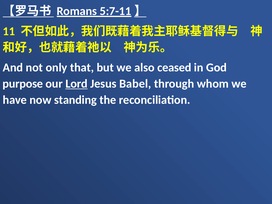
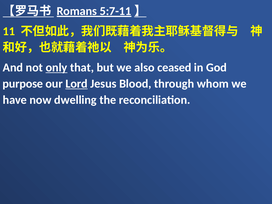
only underline: none -> present
Babel: Babel -> Blood
standing: standing -> dwelling
